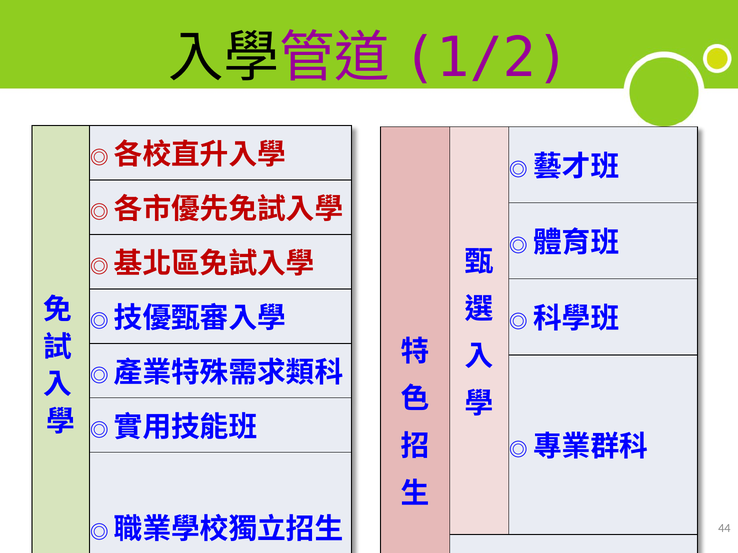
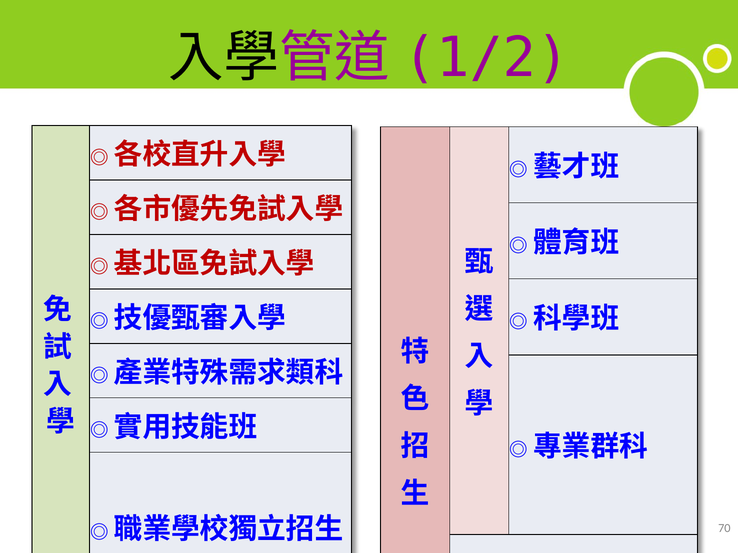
44: 44 -> 70
